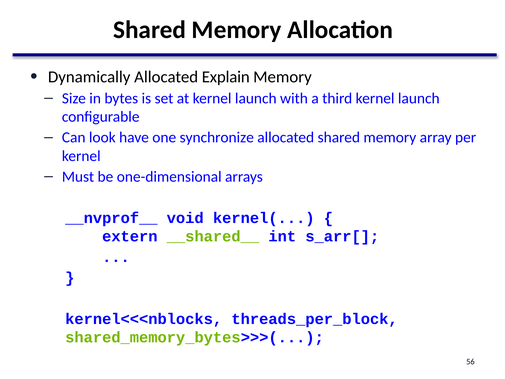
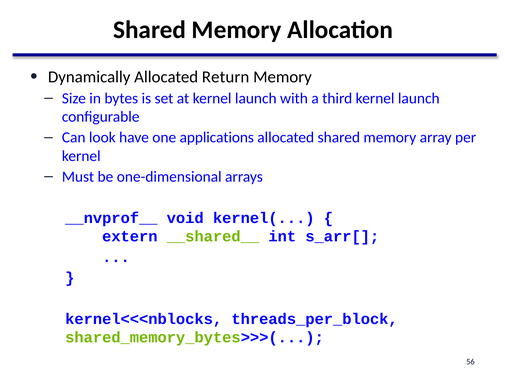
Explain: Explain -> Return
synchronize: synchronize -> applications
